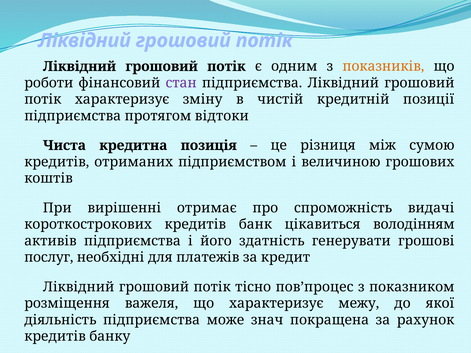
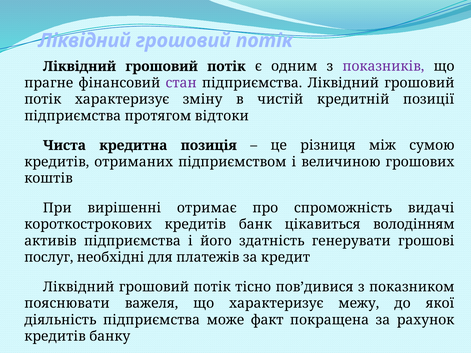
показників colour: orange -> purple
роботи: роботи -> прагне
пов’процес: пов’процес -> пов’дивися
розміщення: розміщення -> пояснювати
знач: знач -> факт
